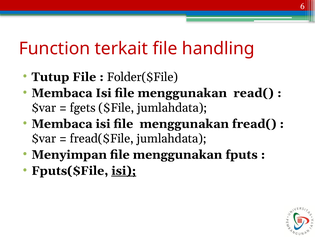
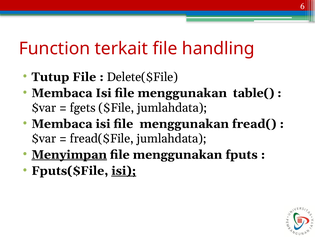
Folder($File: Folder($File -> Delete($File
read(: read( -> table(
Menyimpan underline: none -> present
